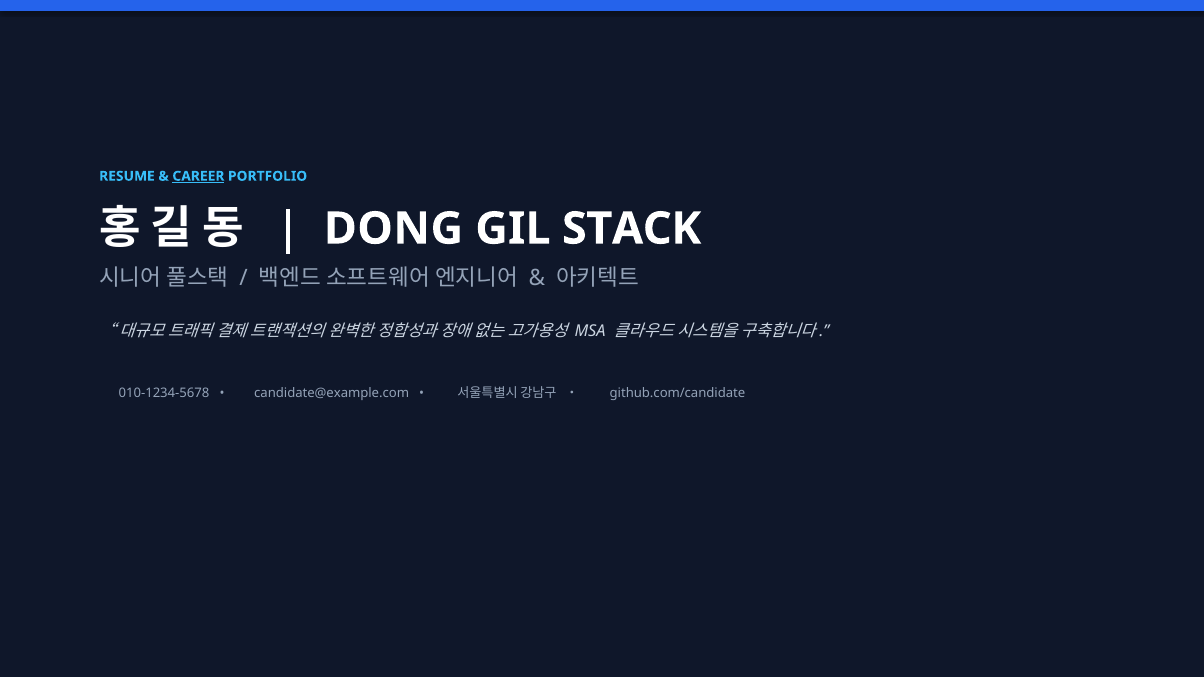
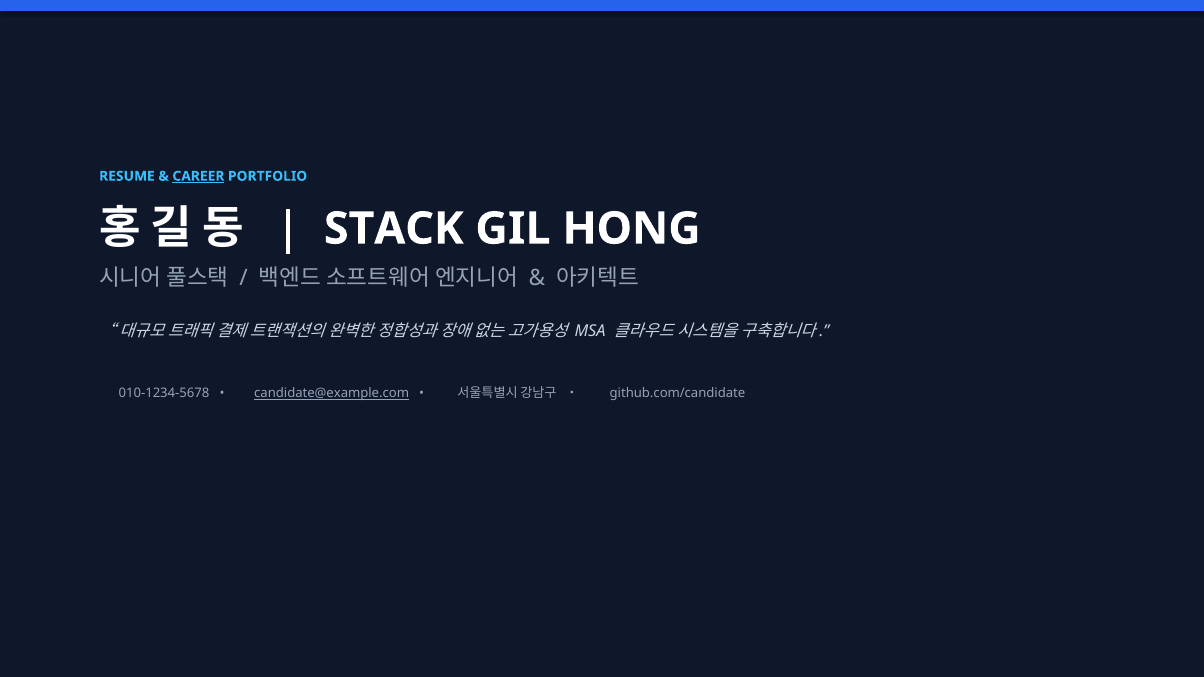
DONG: DONG -> STACK
STACK: STACK -> HONG
candidate@example.com underline: none -> present
